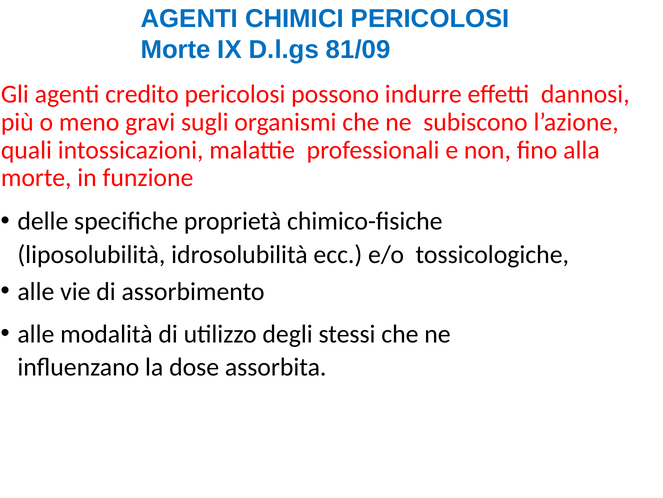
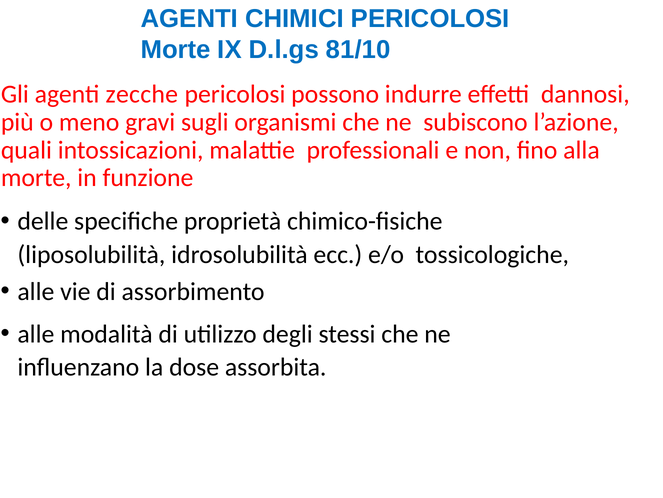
81/09: 81/09 -> 81/10
credito: credito -> zecche
